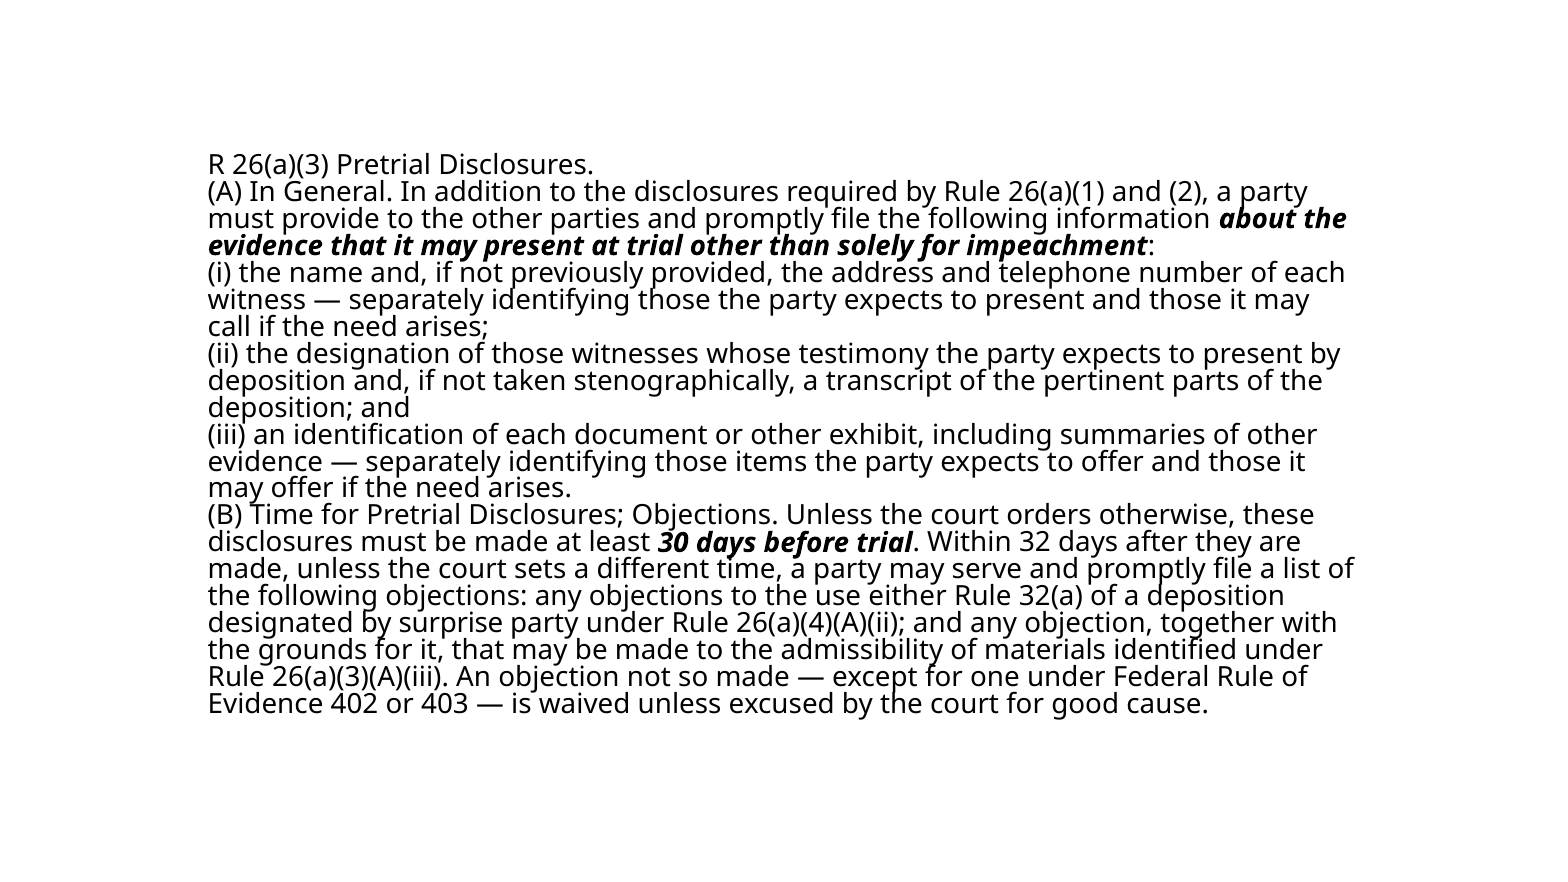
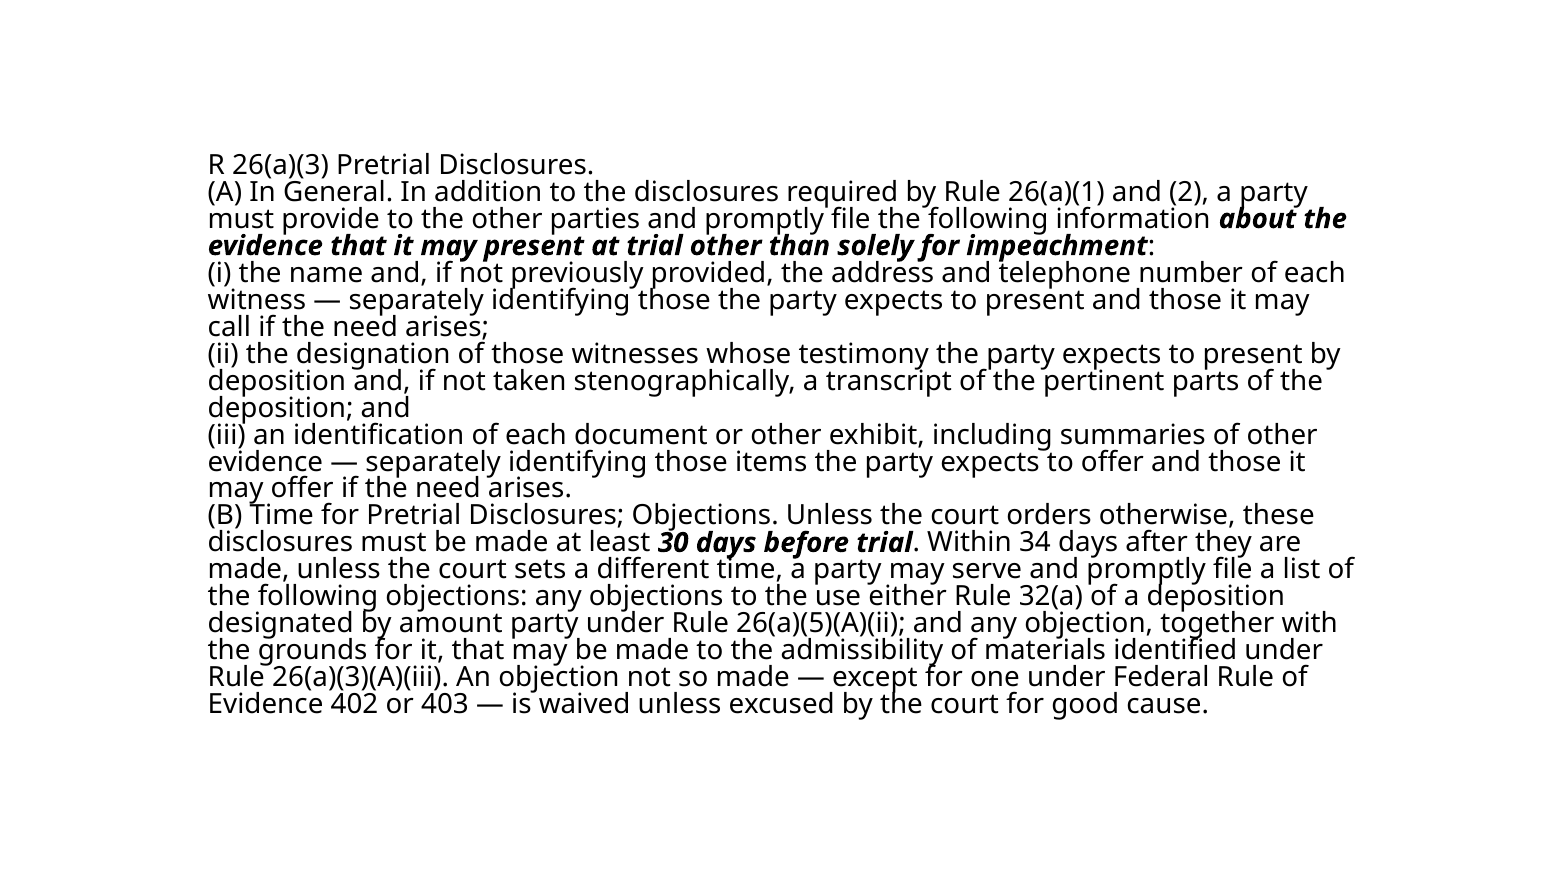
32: 32 -> 34
surprise: surprise -> amount
26(a)(4)(A)(ii: 26(a)(4)(A)(ii -> 26(a)(5)(A)(ii
